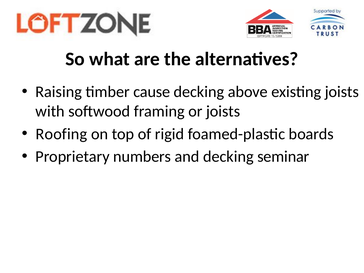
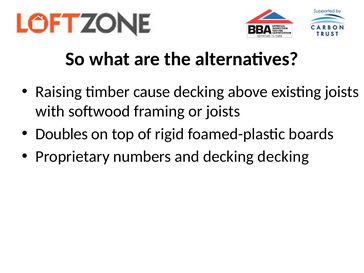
Roofing: Roofing -> Doubles
decking seminar: seminar -> decking
